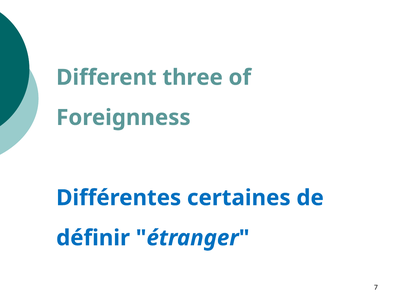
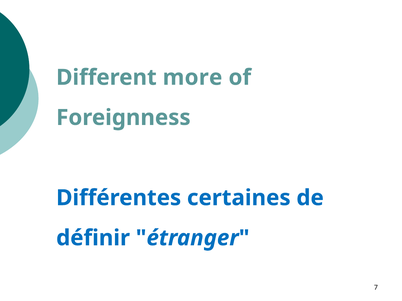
three: three -> more
